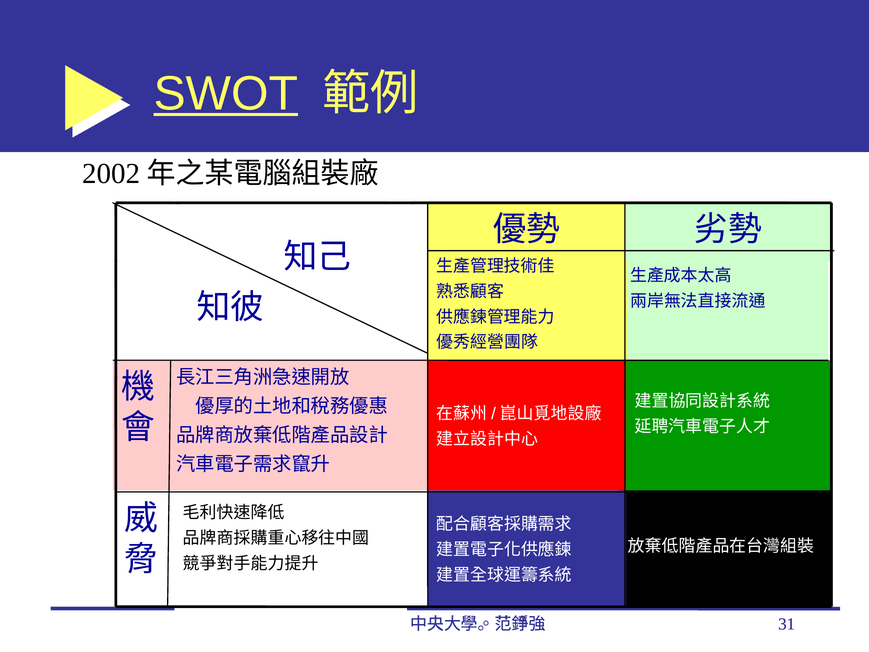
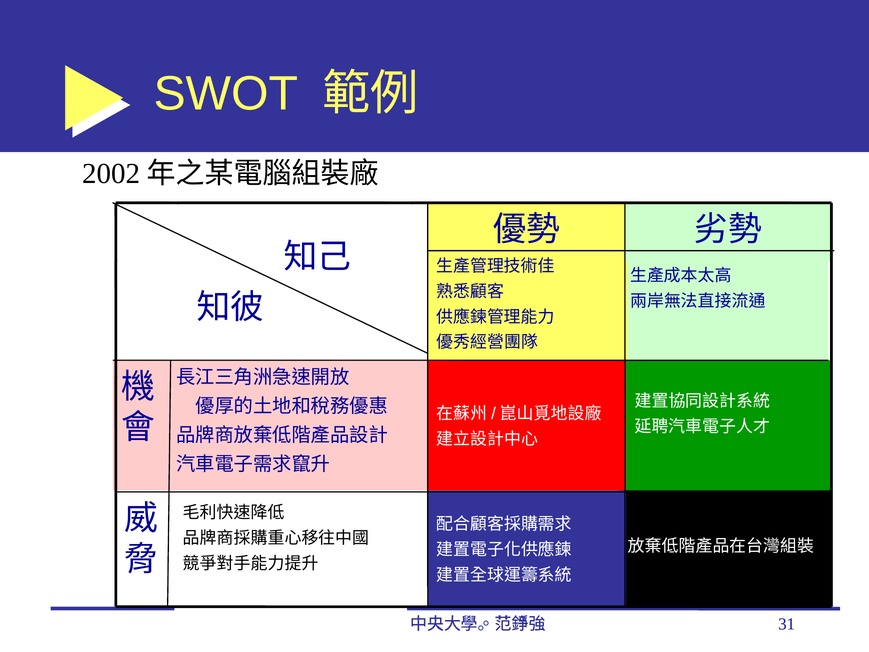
SWOT underline: present -> none
